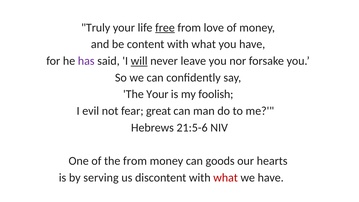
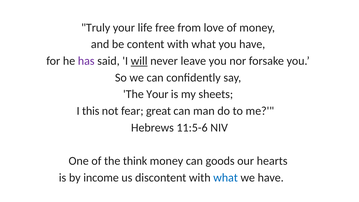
free underline: present -> none
foolish: foolish -> sheets
evil: evil -> this
21:5-6: 21:5-6 -> 11:5-6
the from: from -> think
serving: serving -> income
what at (226, 178) colour: red -> blue
